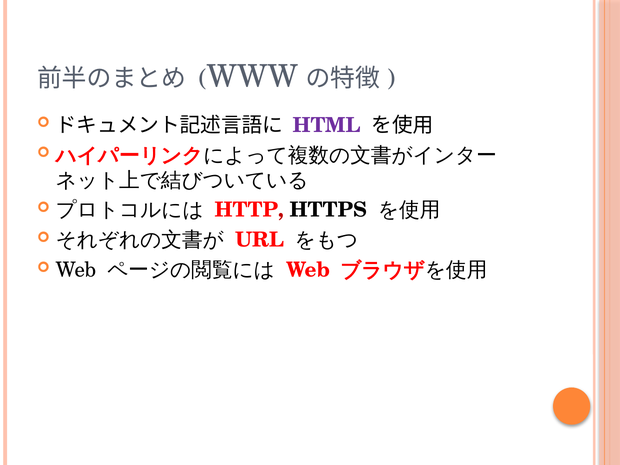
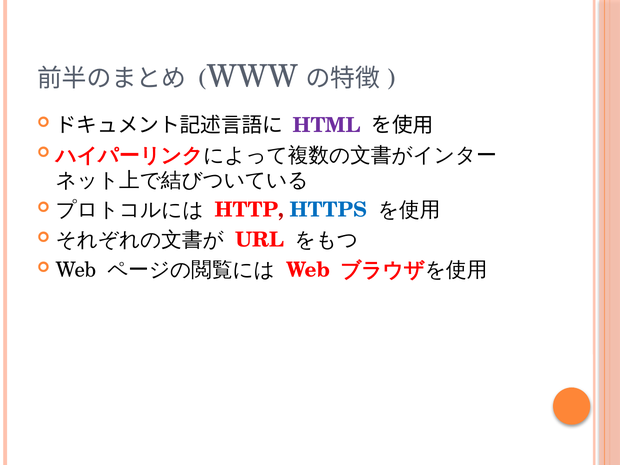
HTTPS colour: black -> blue
